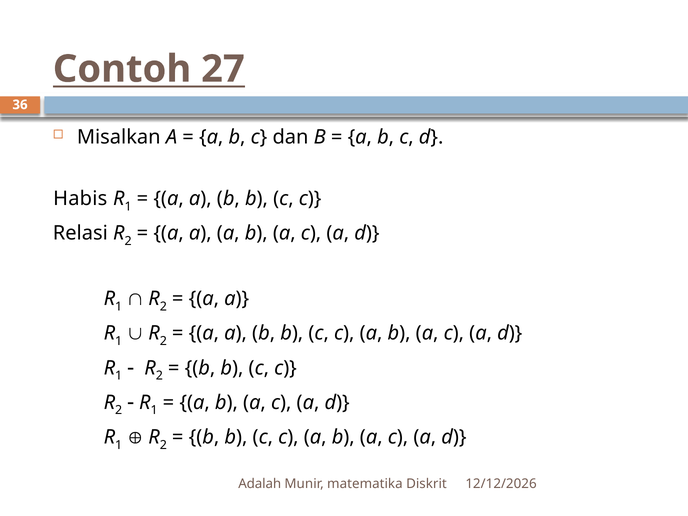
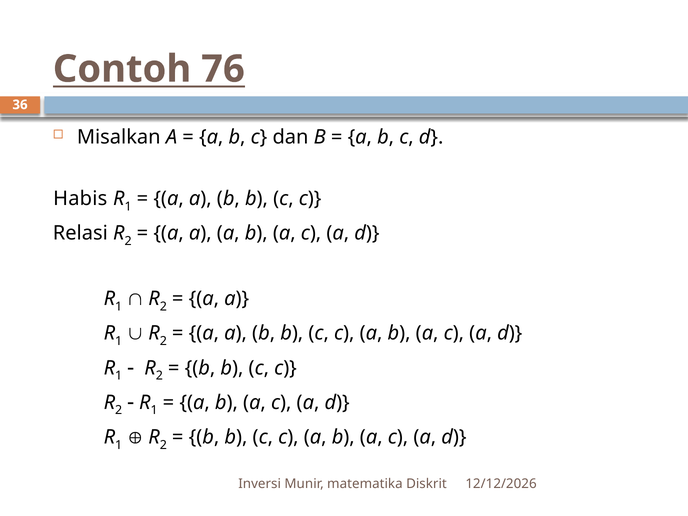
27: 27 -> 76
Adalah: Adalah -> Inversi
